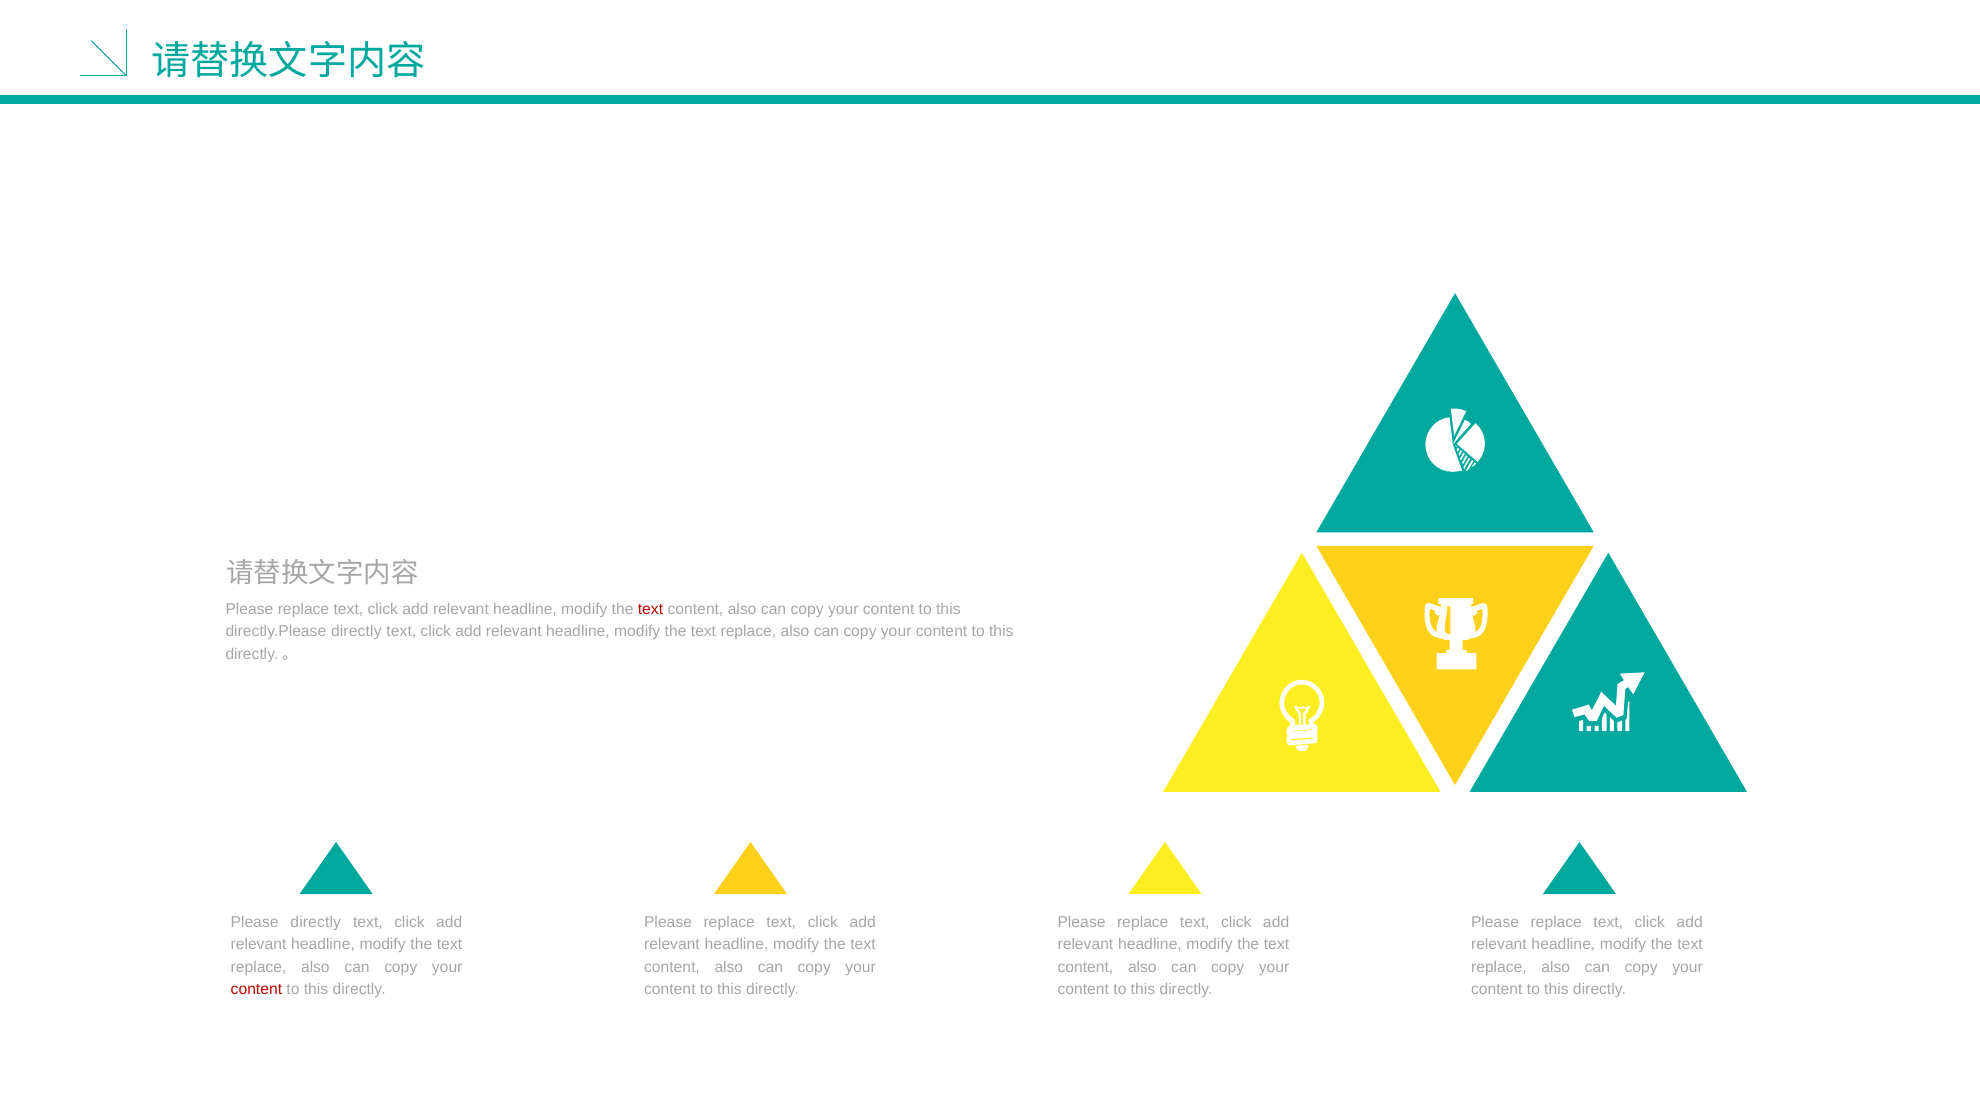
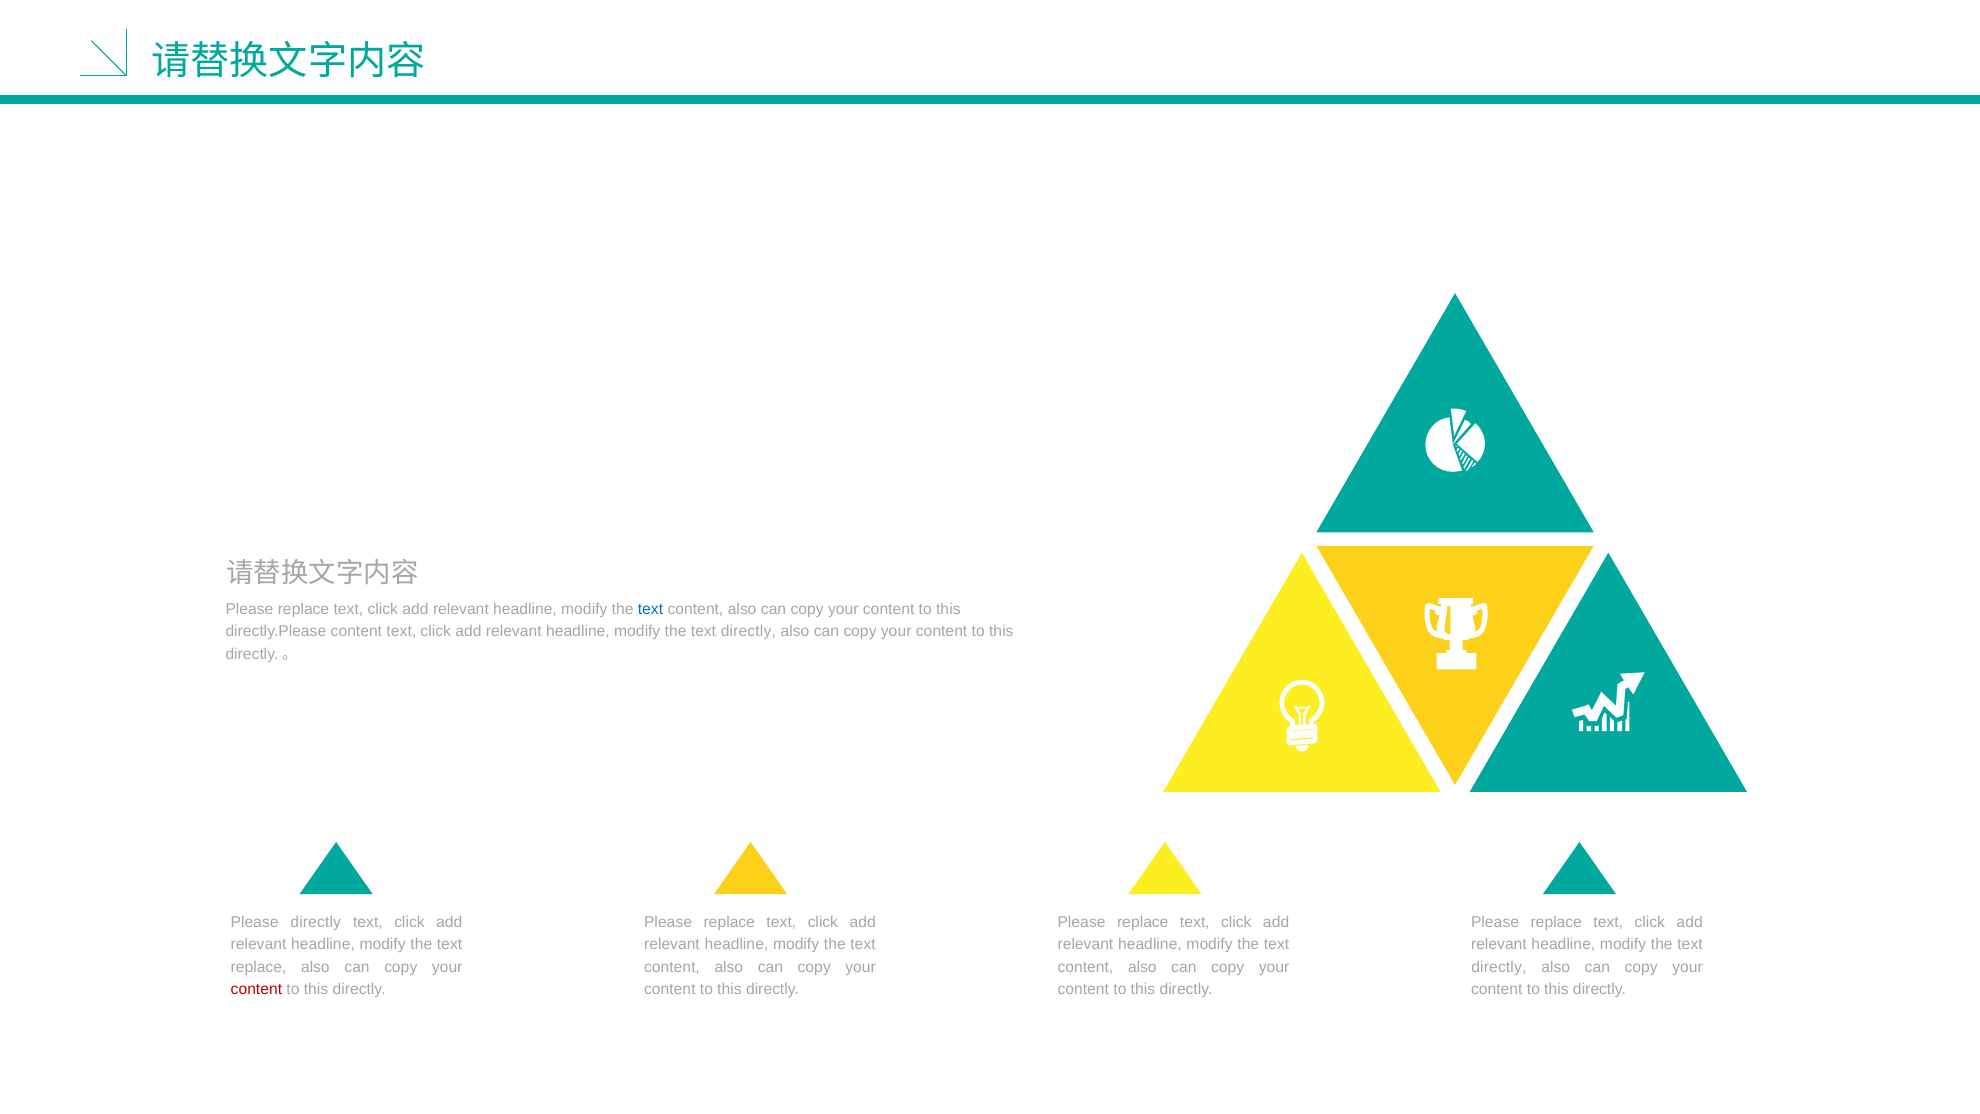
text at (651, 609) colour: red -> blue
directly.Please directly: directly -> content
replace at (748, 631): replace -> directly
replace at (1499, 967): replace -> directly
